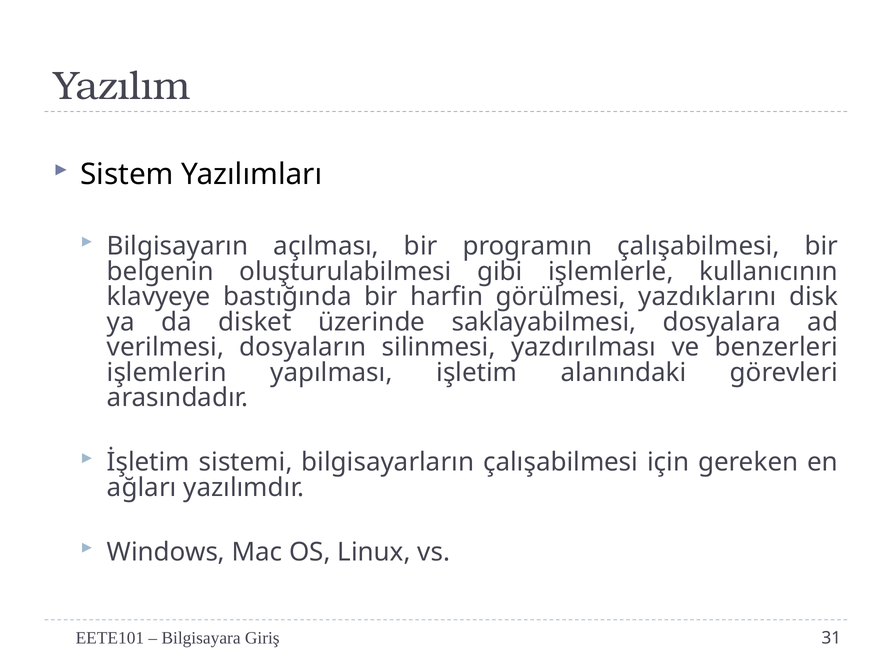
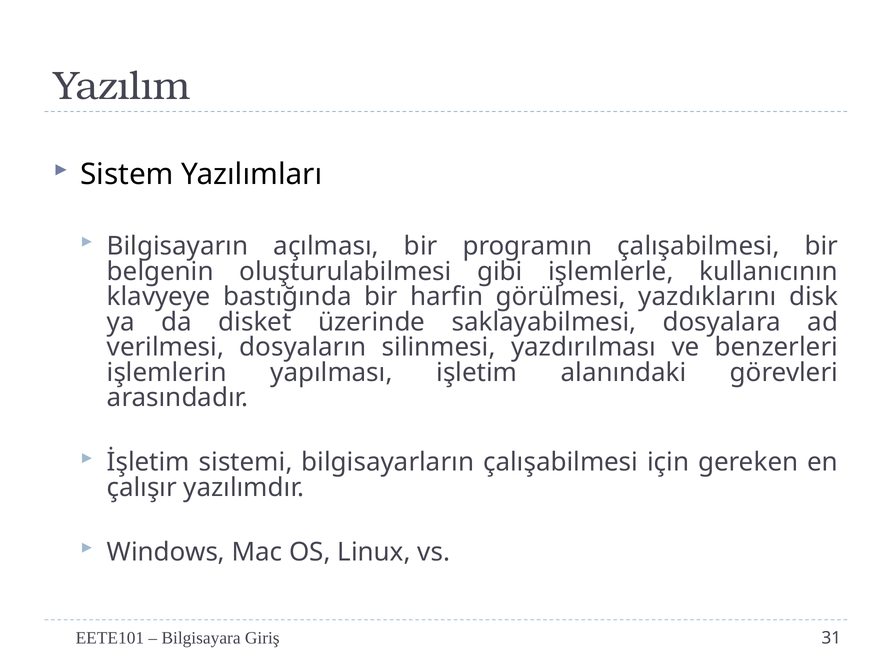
ağları: ağları -> çalışır
